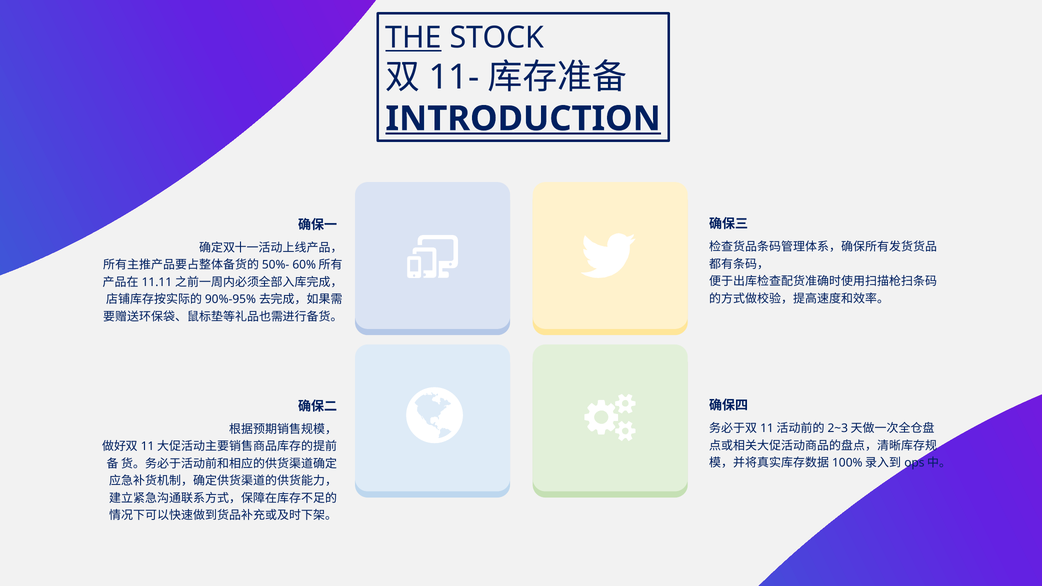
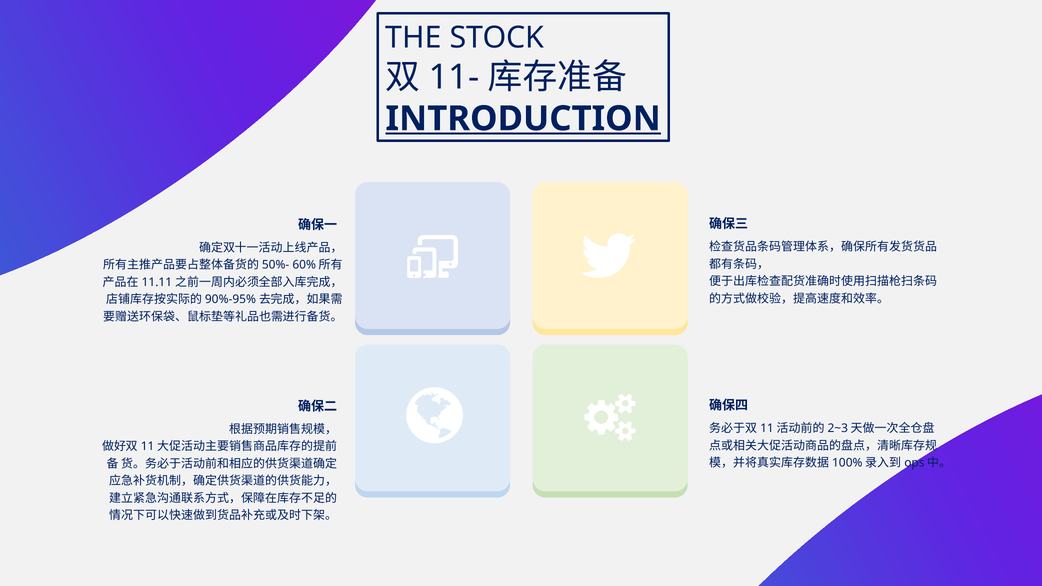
THE underline: present -> none
